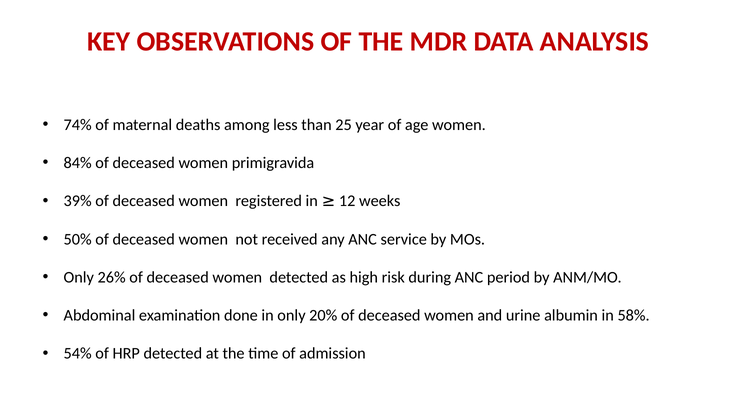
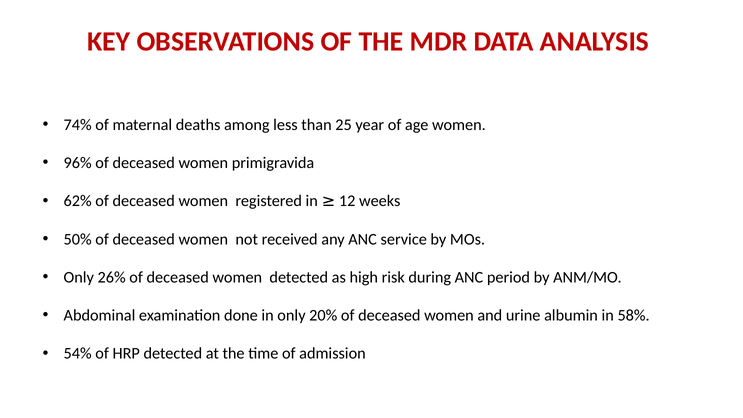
84%: 84% -> 96%
39%: 39% -> 62%
